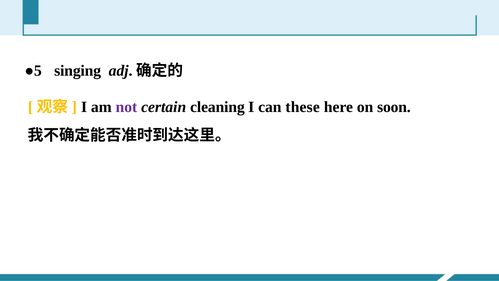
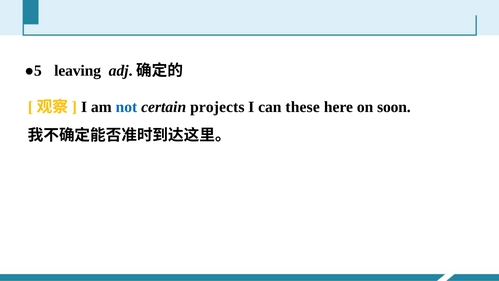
singing: singing -> leaving
not colour: purple -> blue
cleaning: cleaning -> projects
